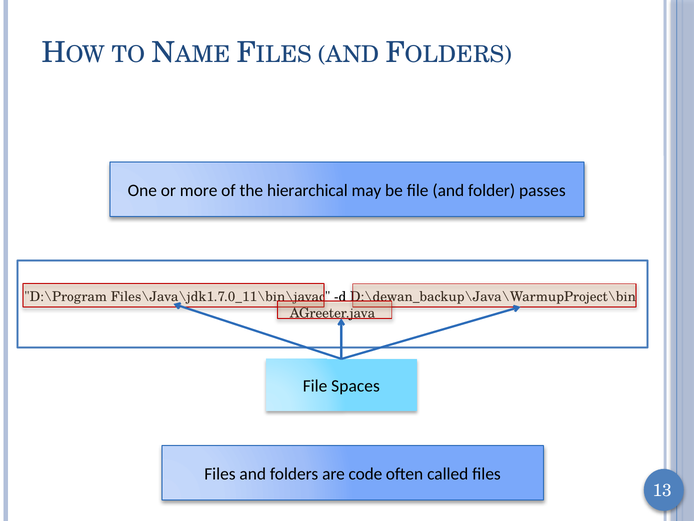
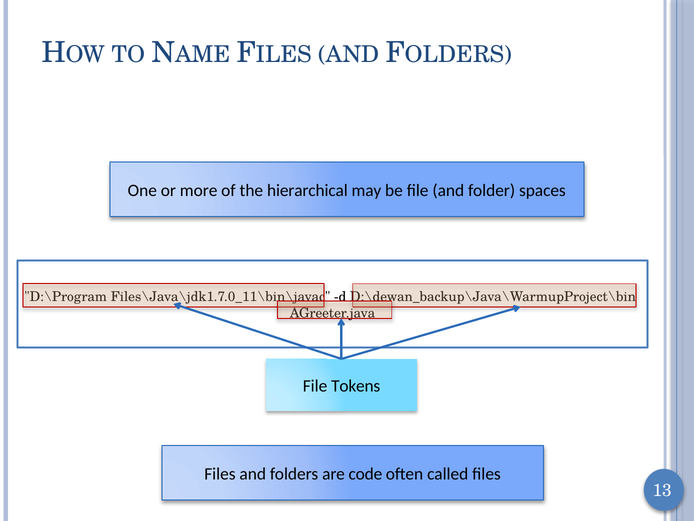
passes: passes -> spaces
Spaces: Spaces -> Tokens
